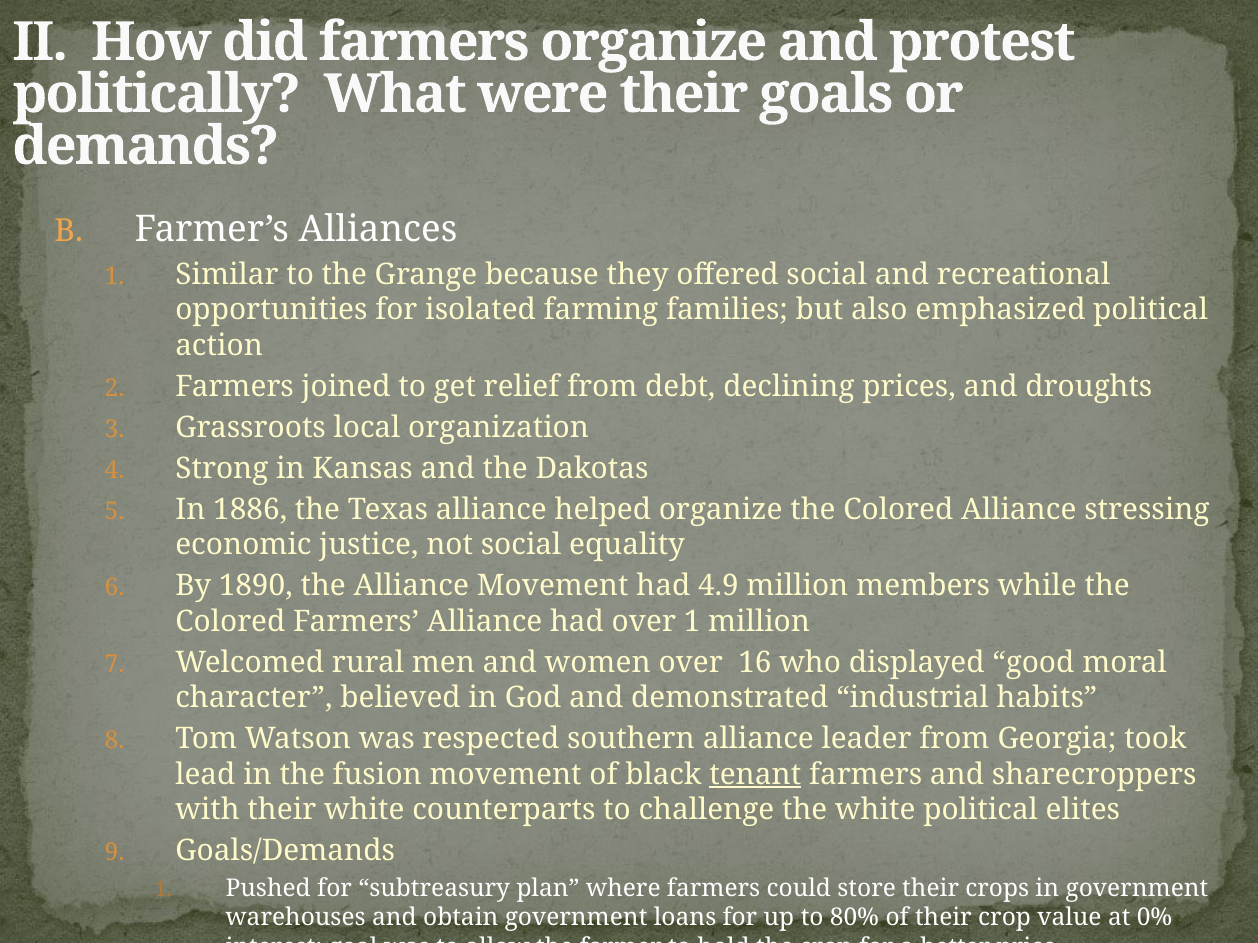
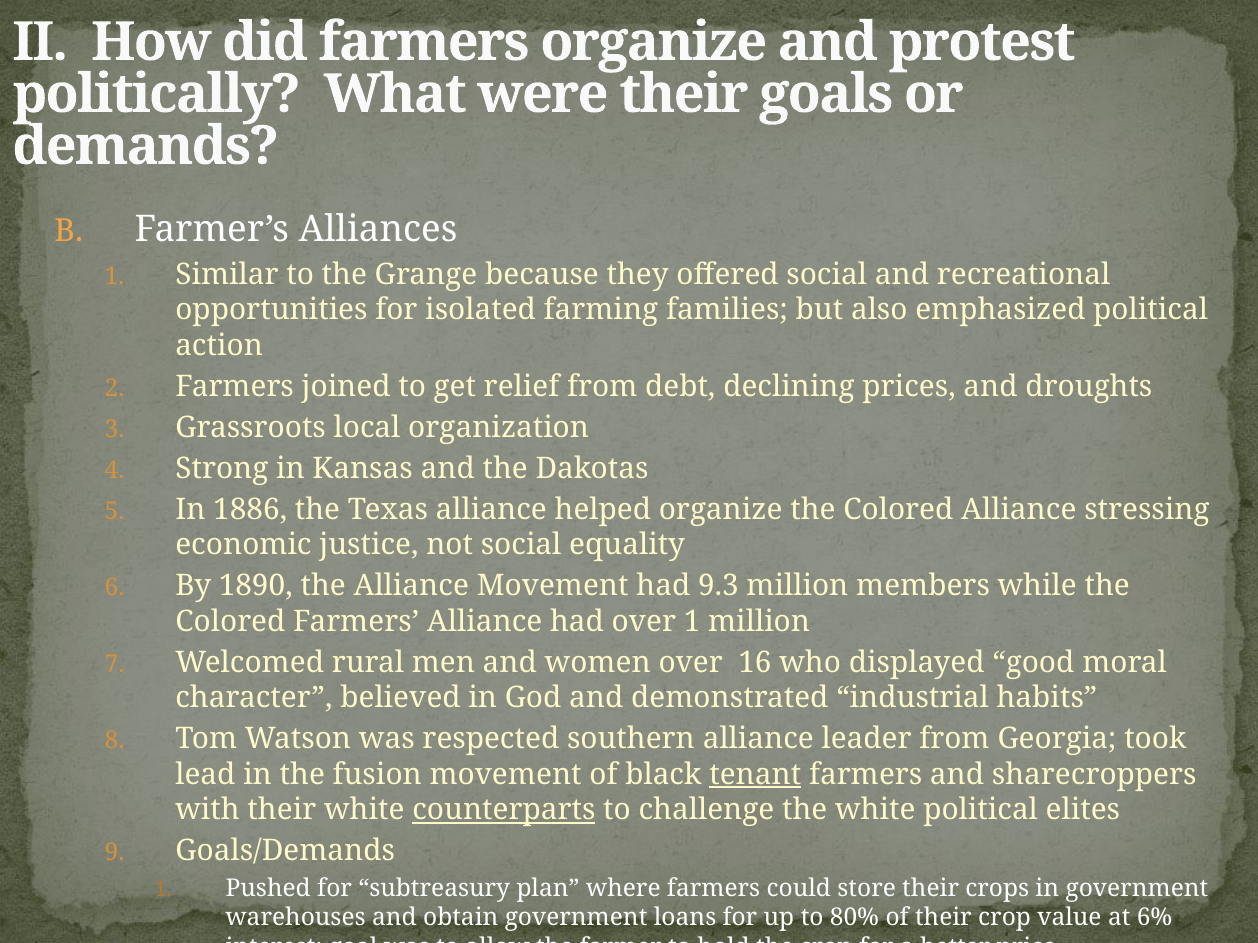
4.9: 4.9 -> 9.3
counterparts underline: none -> present
0%: 0% -> 6%
